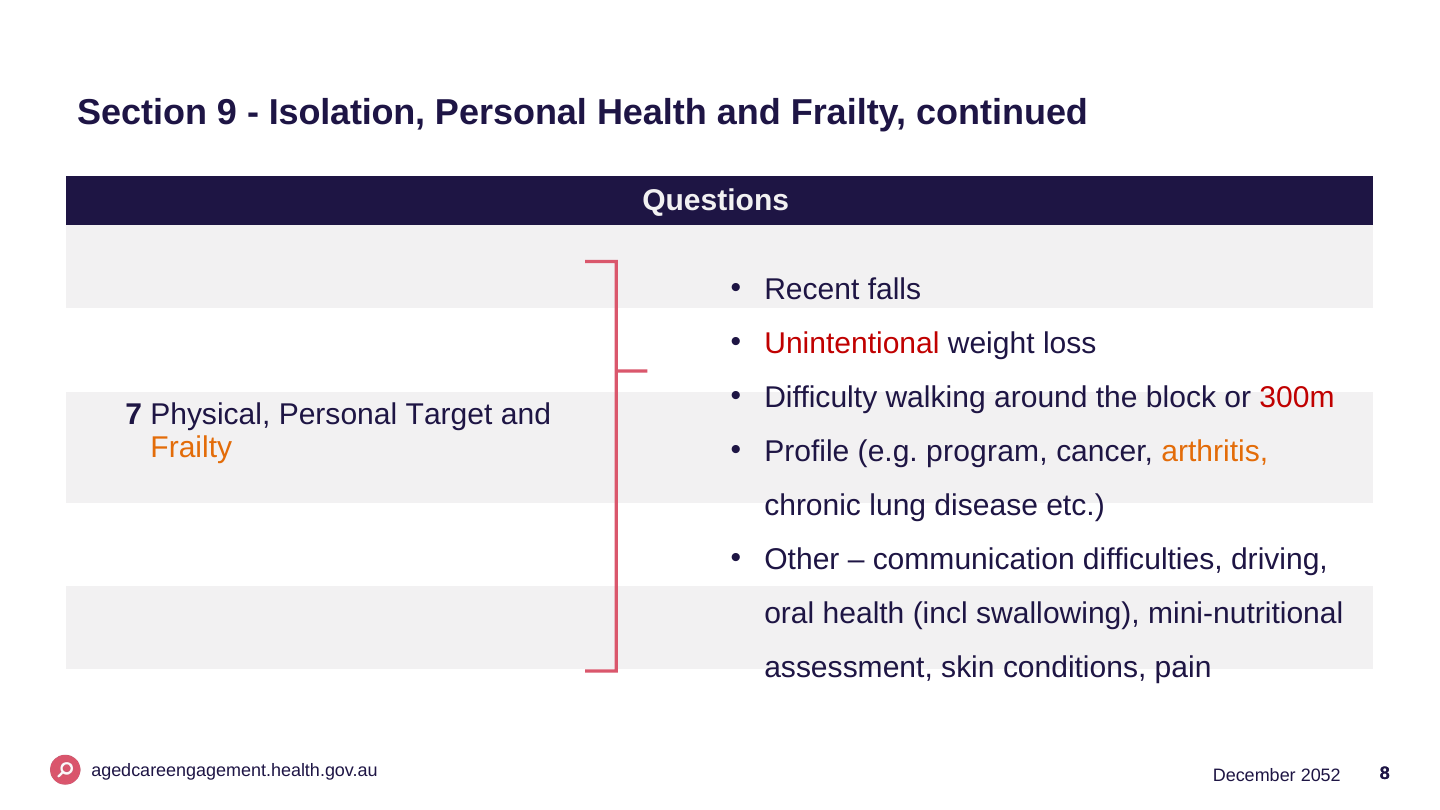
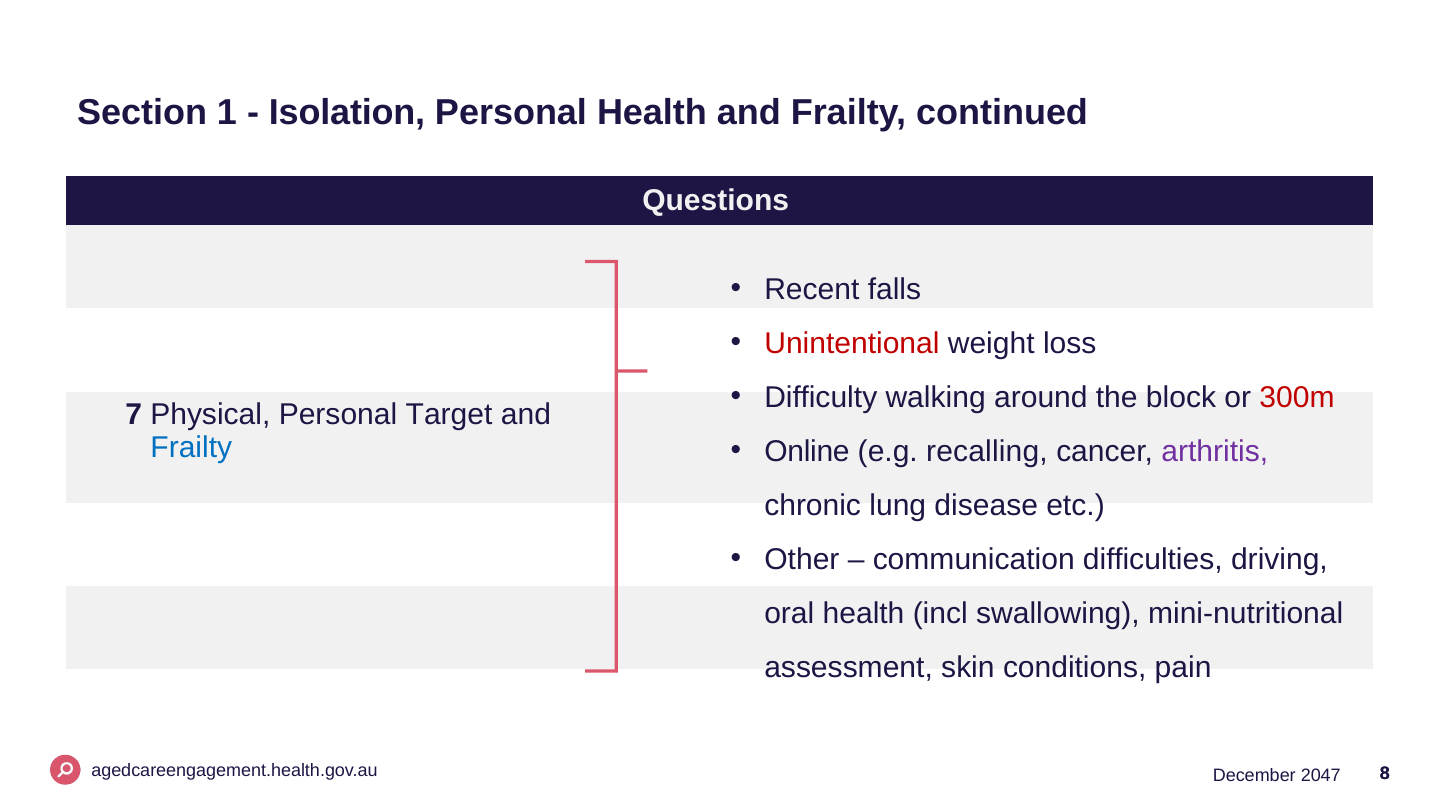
9: 9 -> 1
Frailty at (191, 448) colour: orange -> blue
Profile: Profile -> Online
program: program -> recalling
arthritis colour: orange -> purple
2052: 2052 -> 2047
